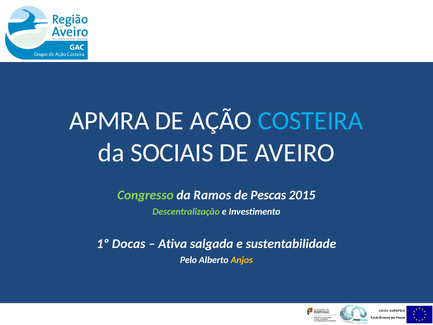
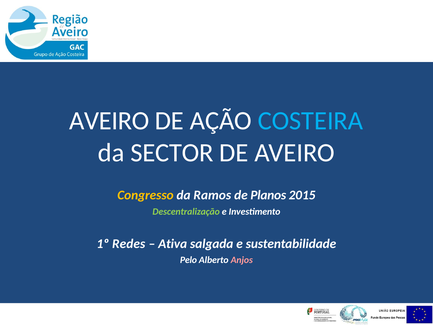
APMRA at (109, 121): APMRA -> AVEIRO
SOCIAIS: SOCIAIS -> SECTOR
Congresso colour: light green -> yellow
Pescas: Pescas -> Planos
Docas: Docas -> Redes
Anjos colour: yellow -> pink
